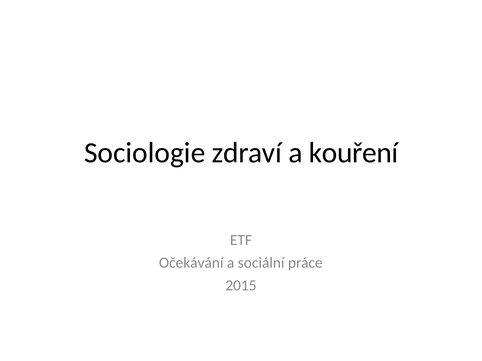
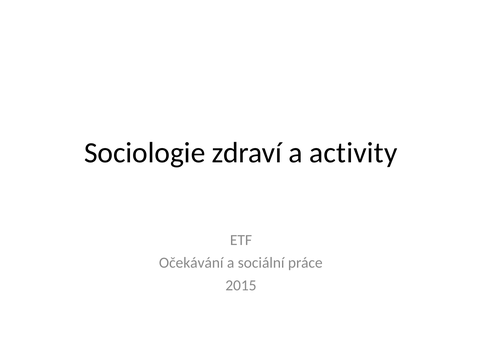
kouření: kouření -> activity
